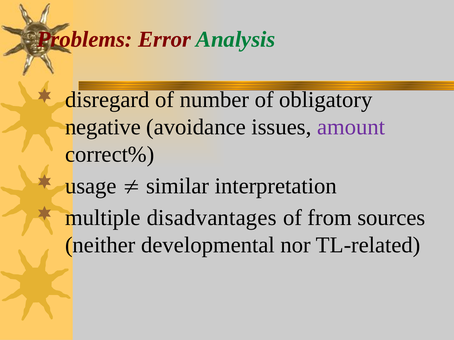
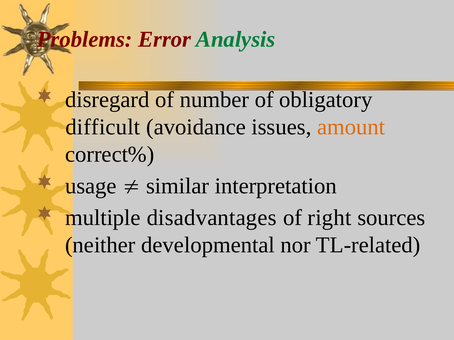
negative: negative -> difficult
amount colour: purple -> orange
from: from -> right
